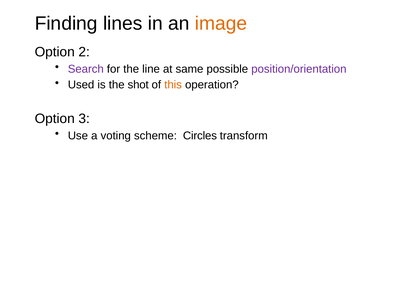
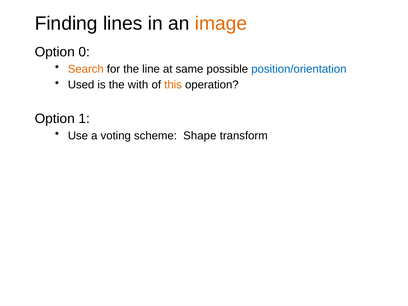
2: 2 -> 0
Search colour: purple -> orange
position/orientation colour: purple -> blue
shot: shot -> with
3: 3 -> 1
Circles: Circles -> Shape
